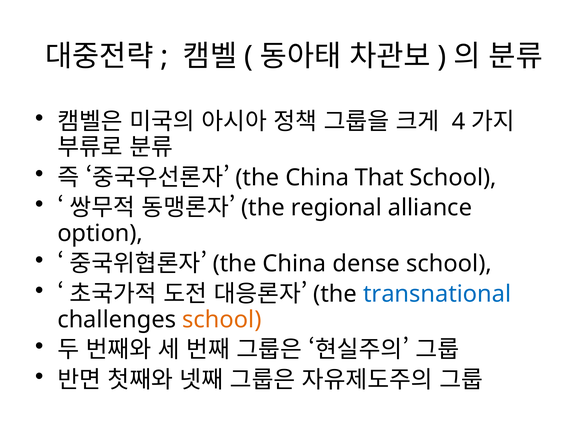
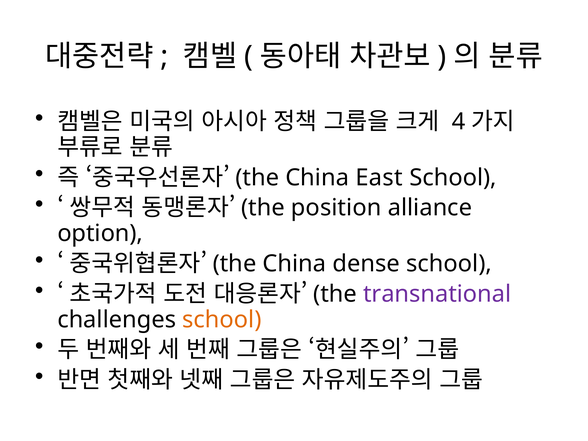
That: That -> East
regional: regional -> position
transnational colour: blue -> purple
